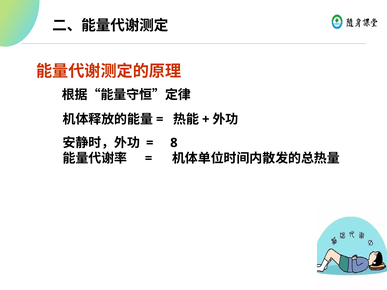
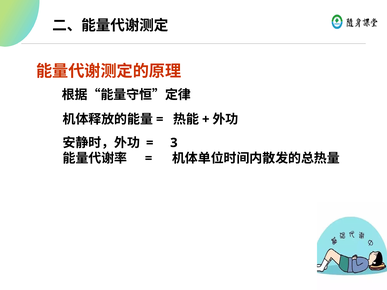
8: 8 -> 3
